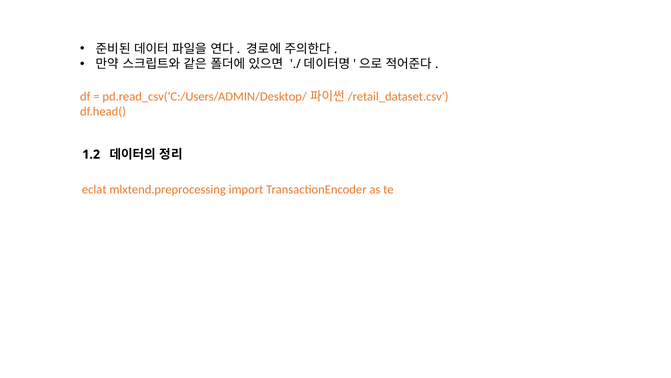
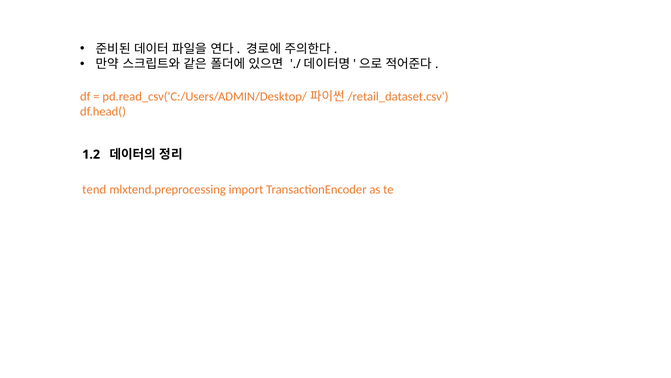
eclat: eclat -> tend
